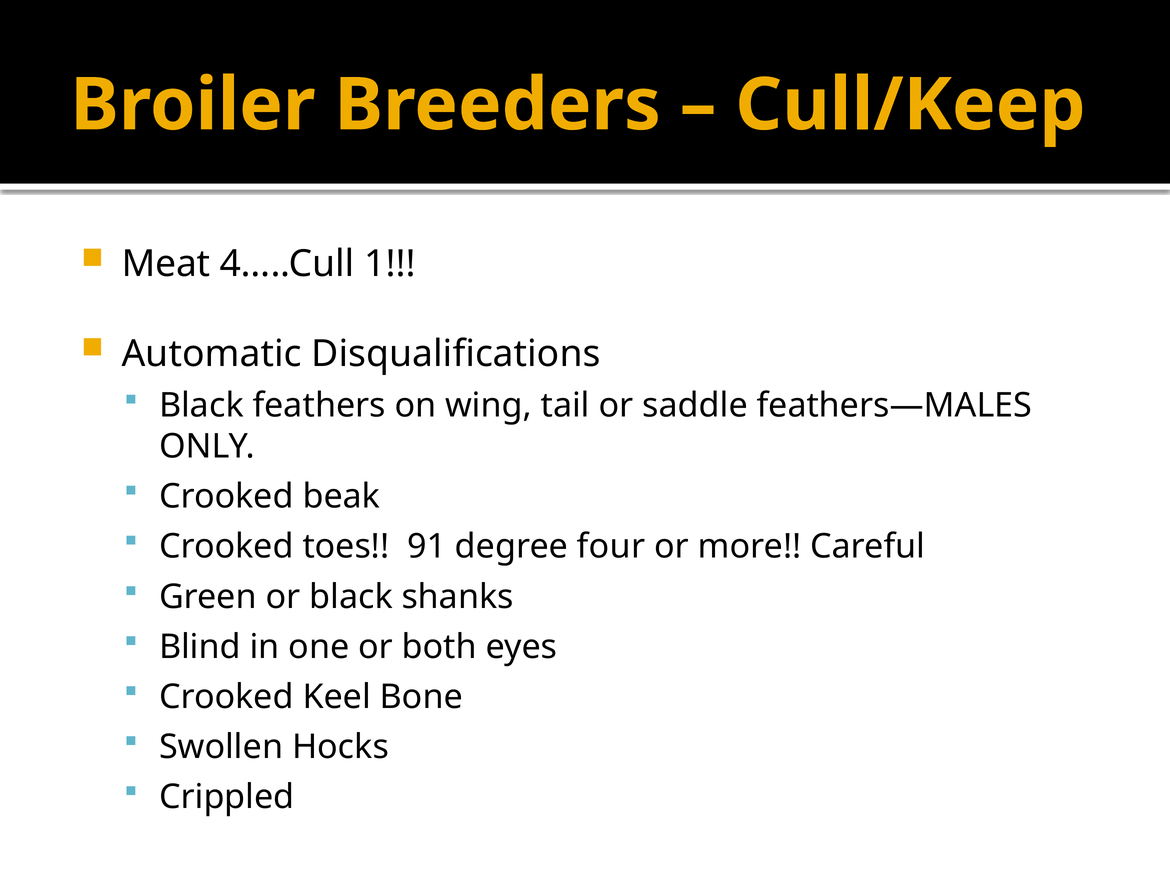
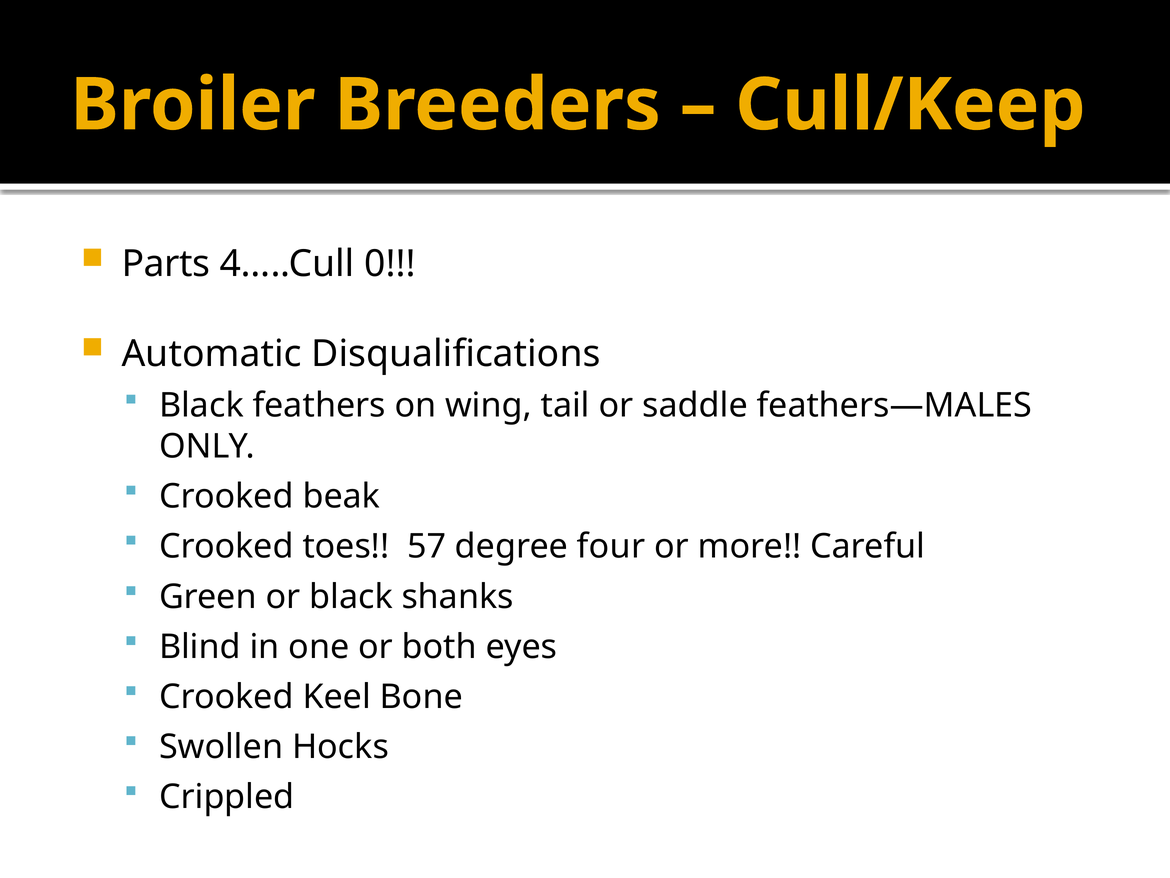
Meat: Meat -> Parts
1: 1 -> 0
91: 91 -> 57
